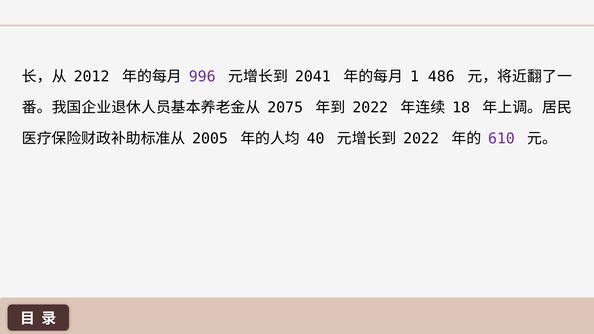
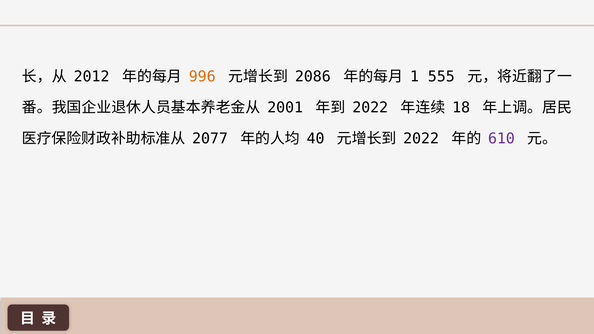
996 colour: purple -> orange
2041: 2041 -> 2086
486: 486 -> 555
2075: 2075 -> 2001
2005: 2005 -> 2077
